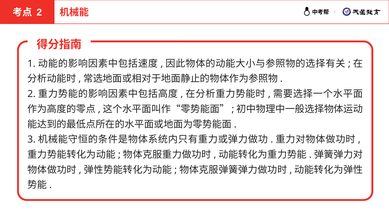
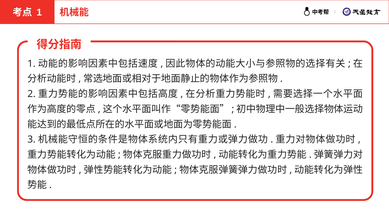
2 at (39, 13): 2 -> 1
